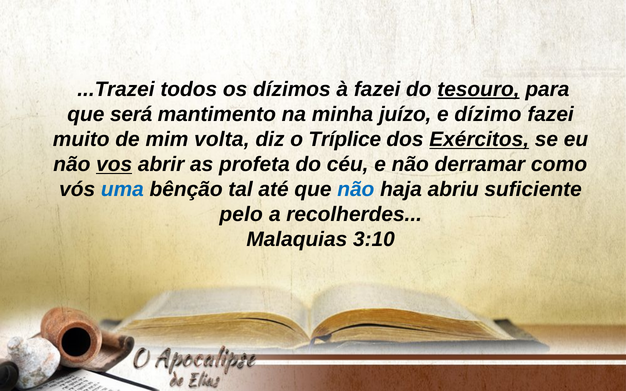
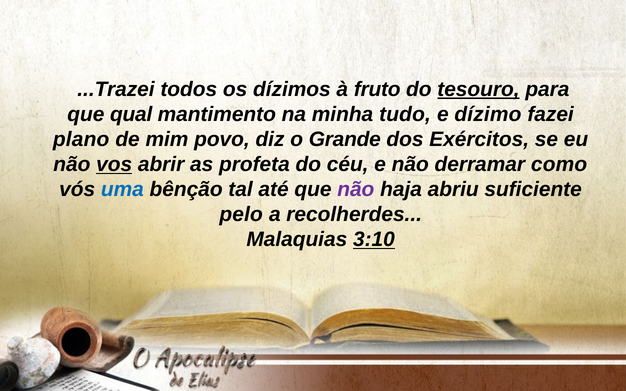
à fazei: fazei -> fruto
será: será -> qual
juízo: juízo -> tudo
muito: muito -> plano
volta: volta -> povo
Tríplice: Tríplice -> Grande
Exércitos underline: present -> none
não at (356, 190) colour: blue -> purple
3:10 underline: none -> present
